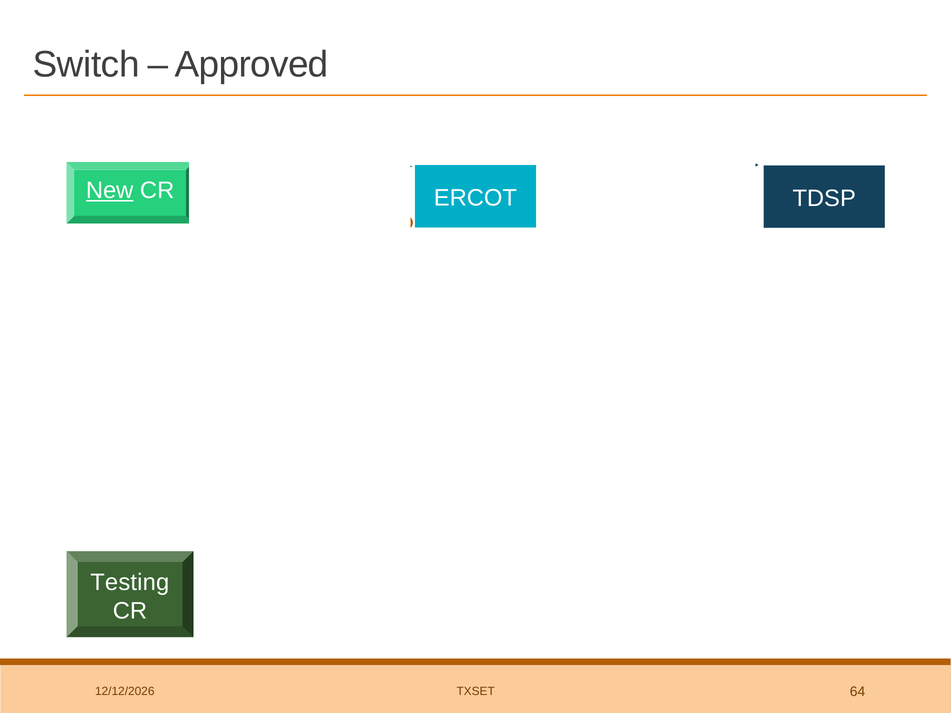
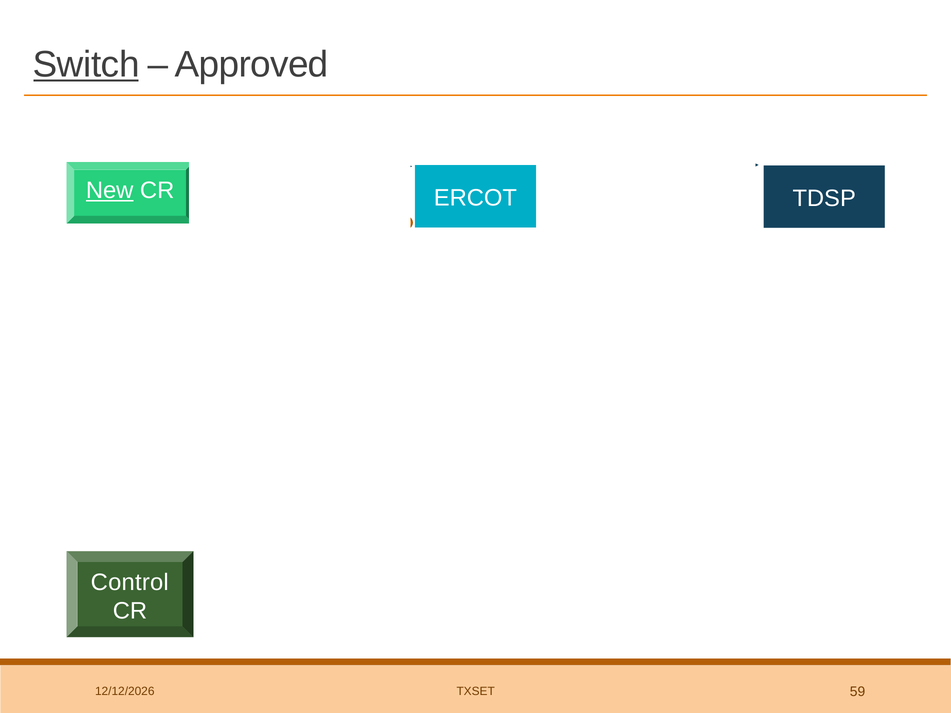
Switch underline: none -> present
Testing: Testing -> Control
64: 64 -> 59
